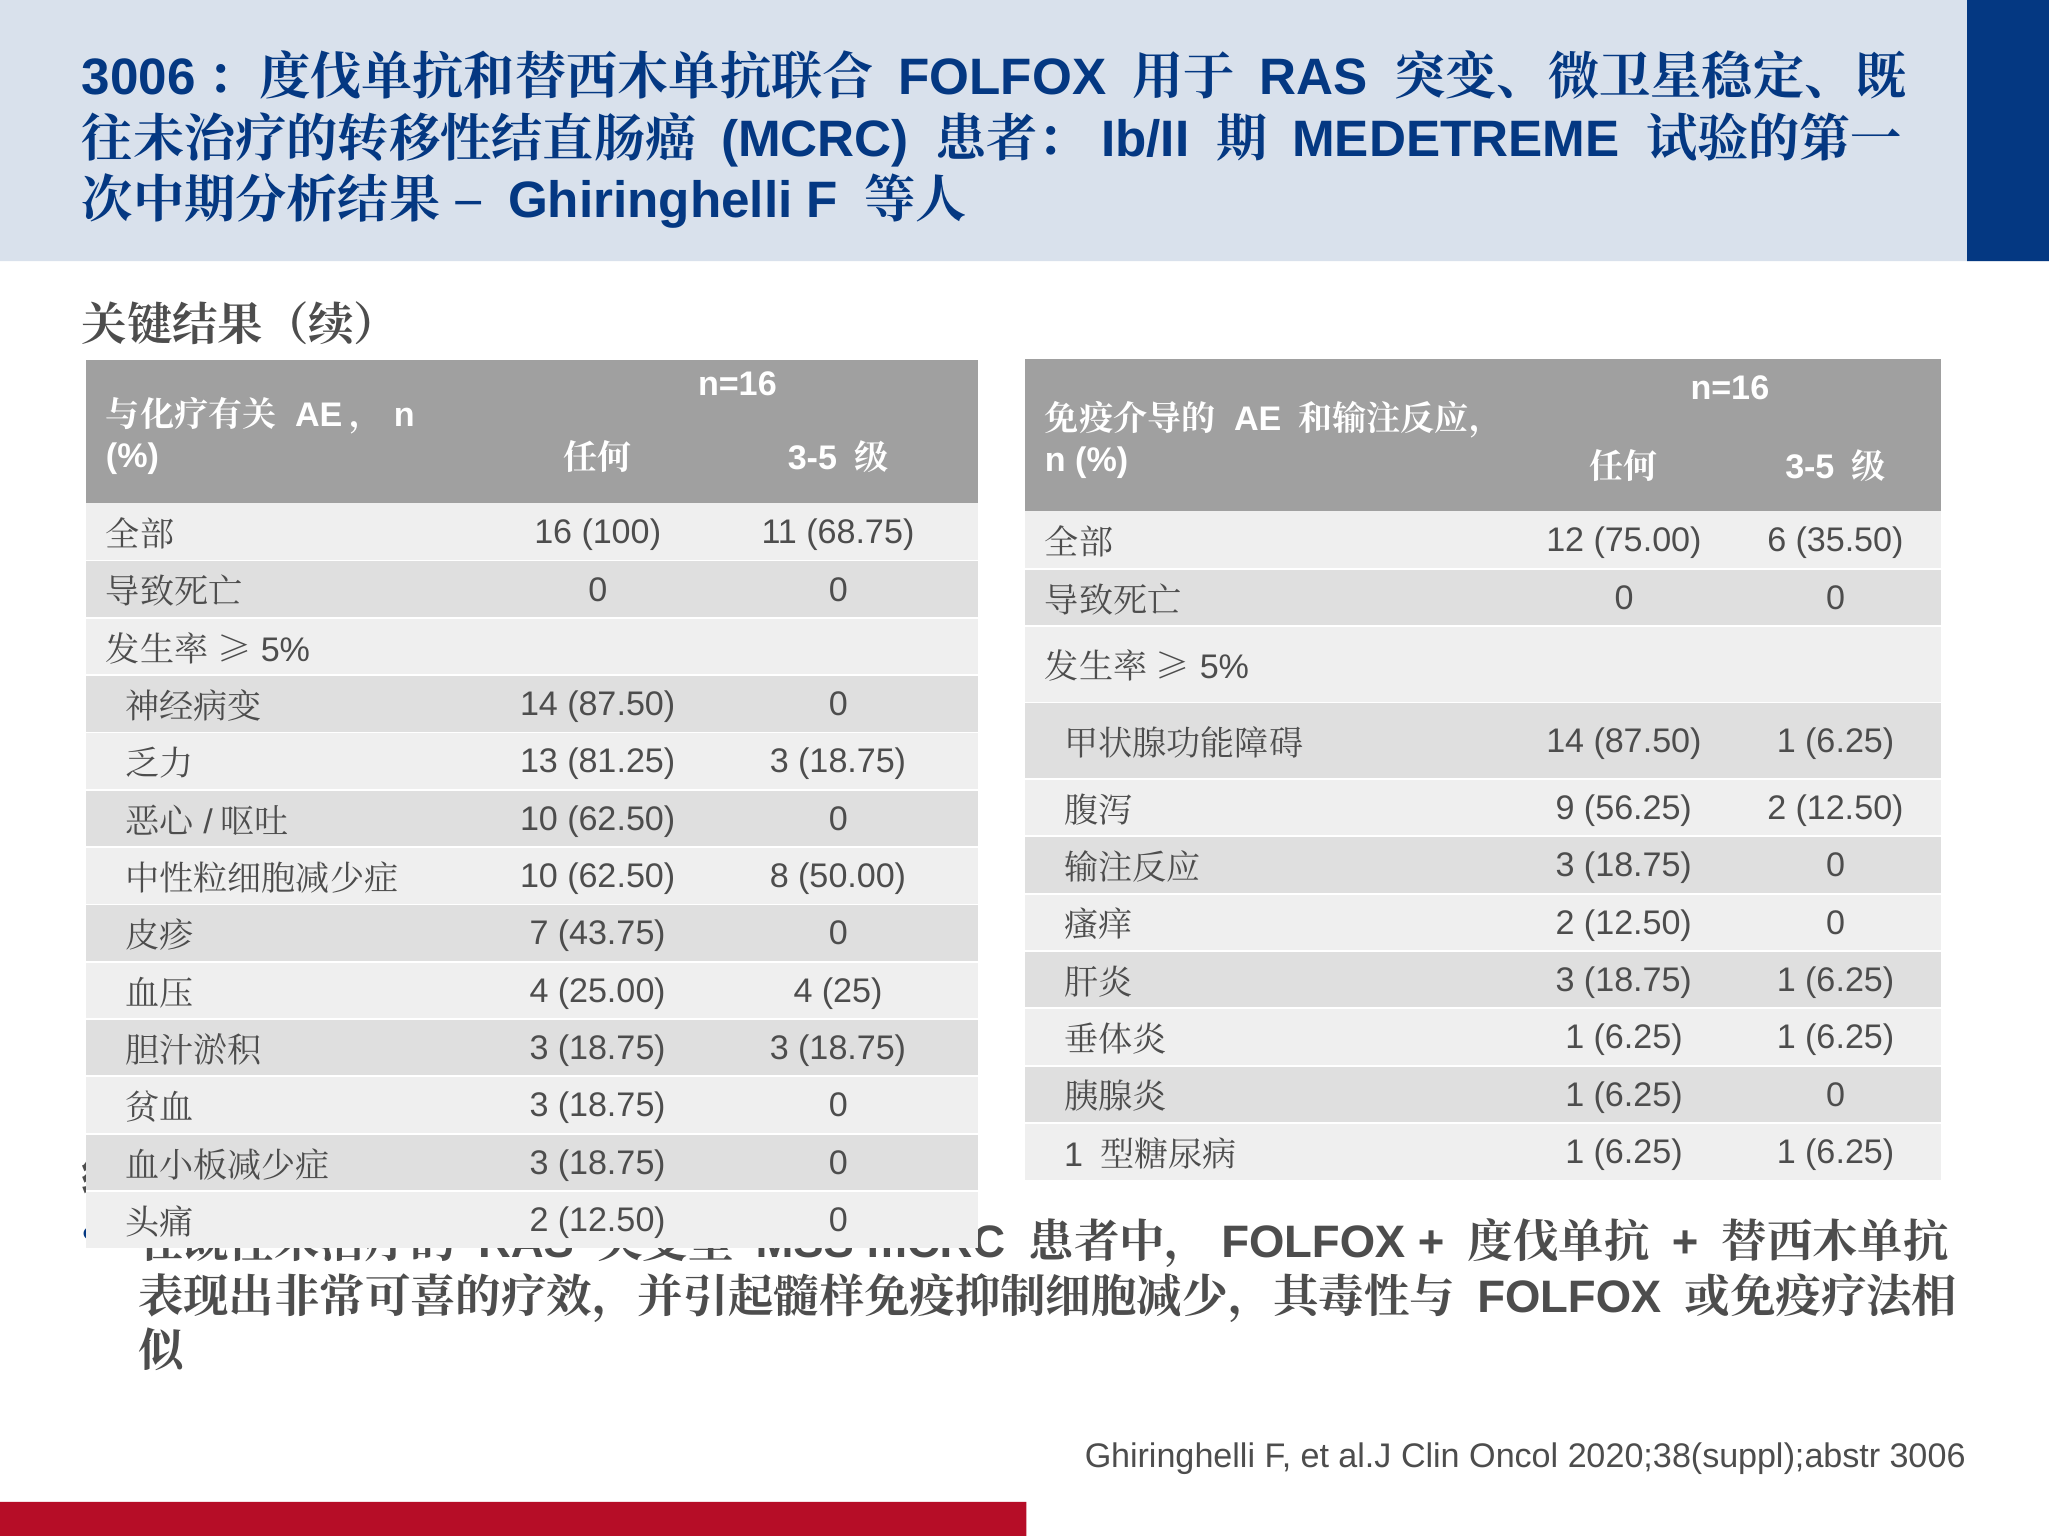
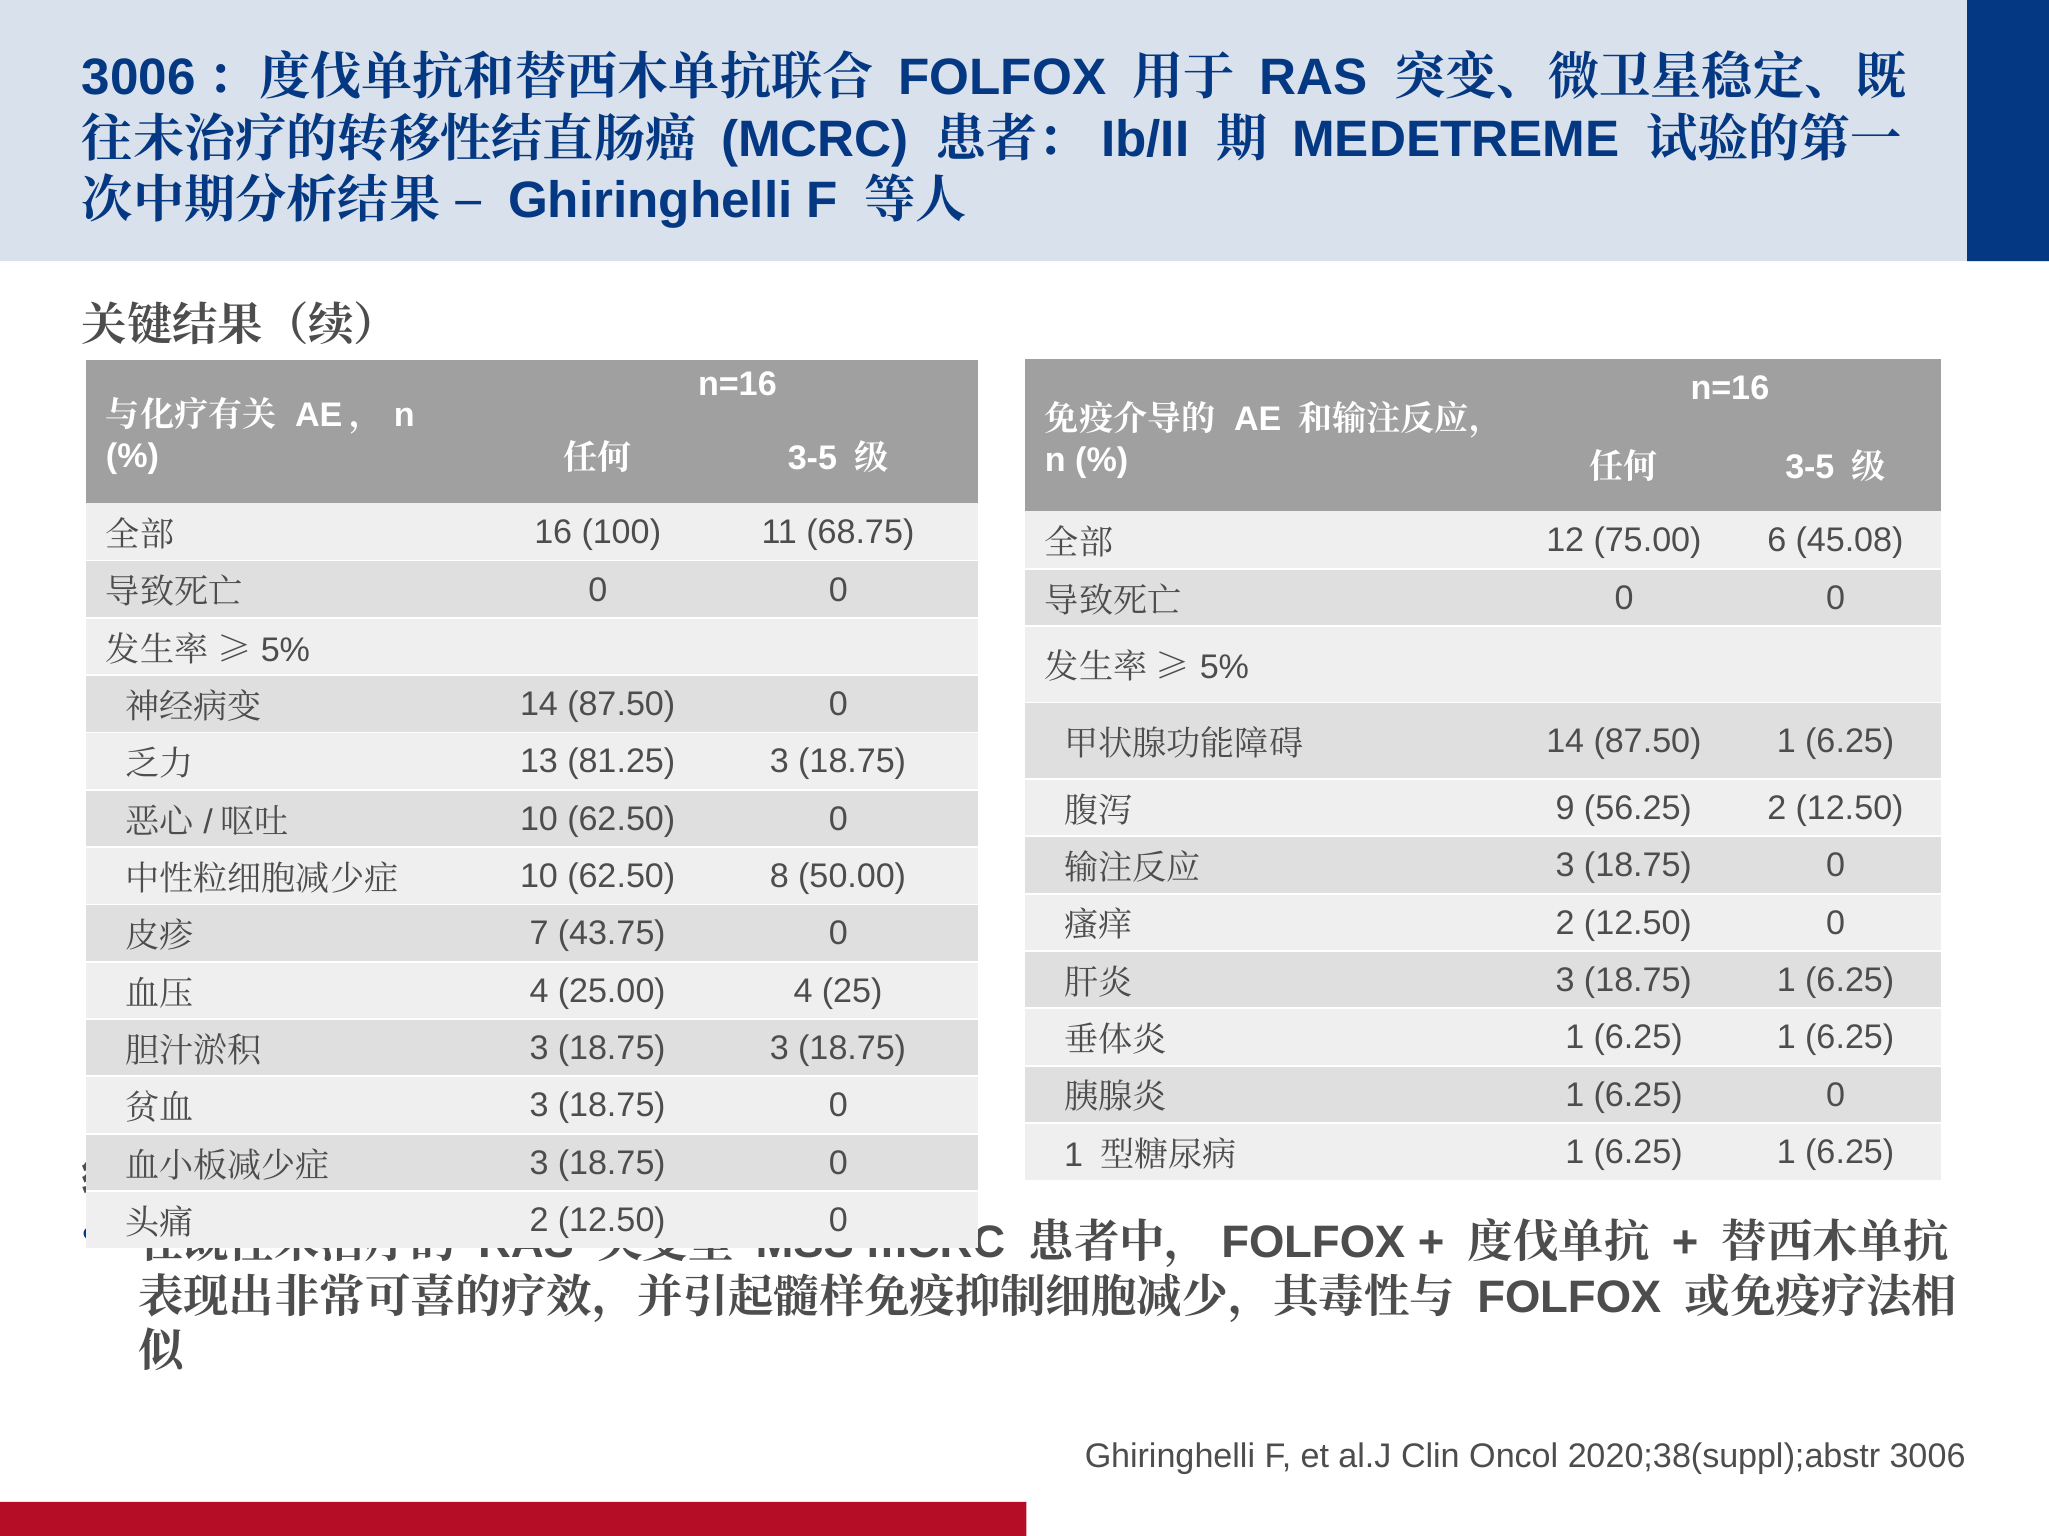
35.50: 35.50 -> 45.08
